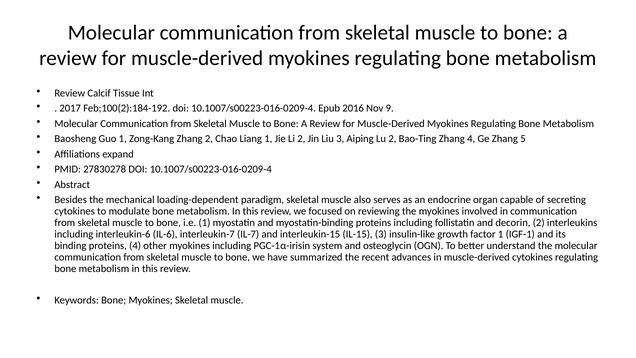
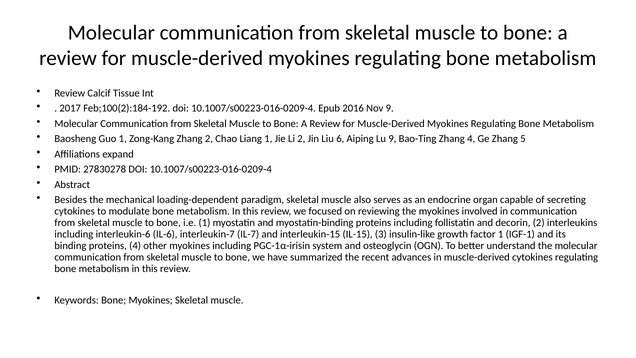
Liu 3: 3 -> 6
Lu 2: 2 -> 9
